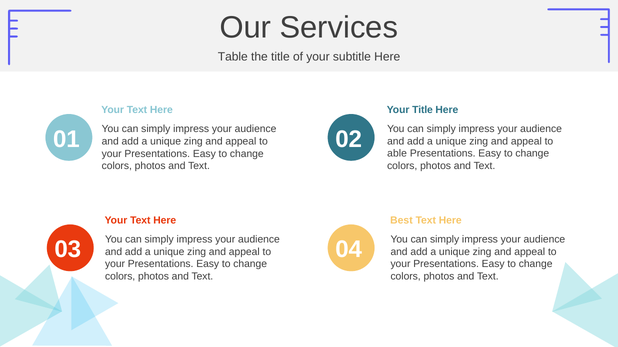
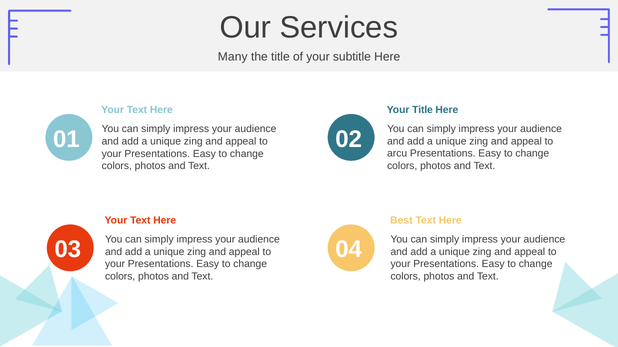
Table: Table -> Many
able: able -> arcu
